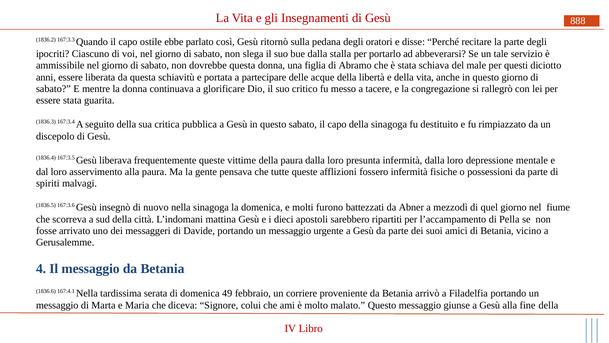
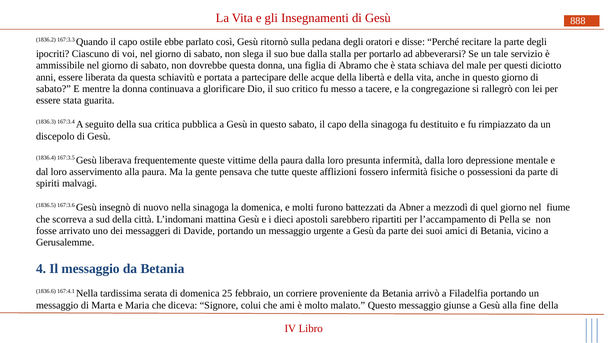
49: 49 -> 25
